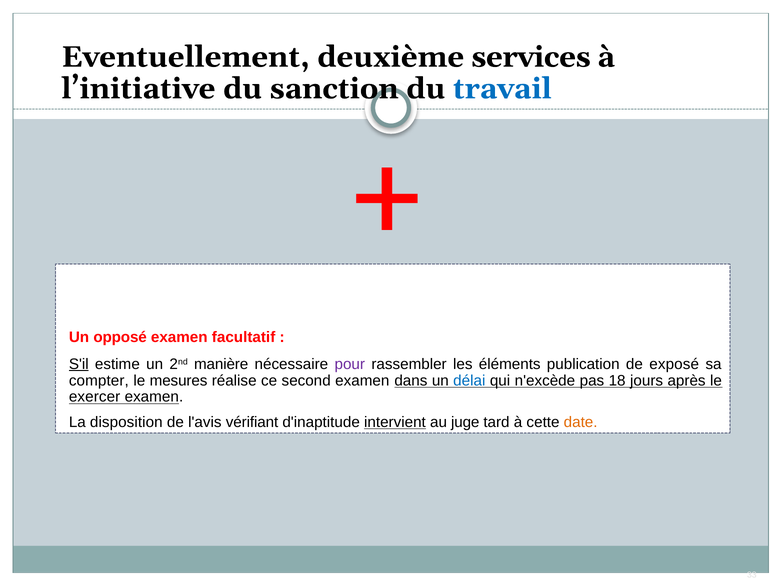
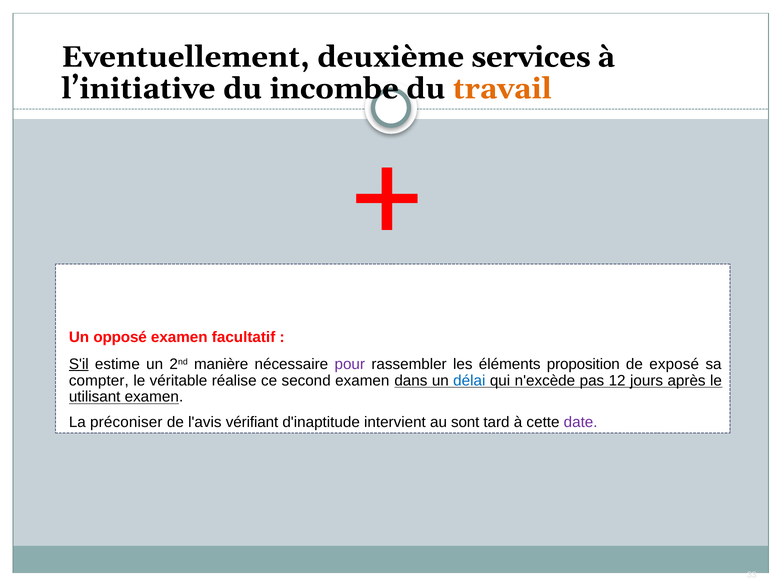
sanction: sanction -> incombe
travail colour: blue -> orange
publication: publication -> proposition
mesures: mesures -> véritable
18: 18 -> 12
exercer: exercer -> utilisant
disposition: disposition -> préconiser
intervient underline: present -> none
juge: juge -> sont
date colour: orange -> purple
